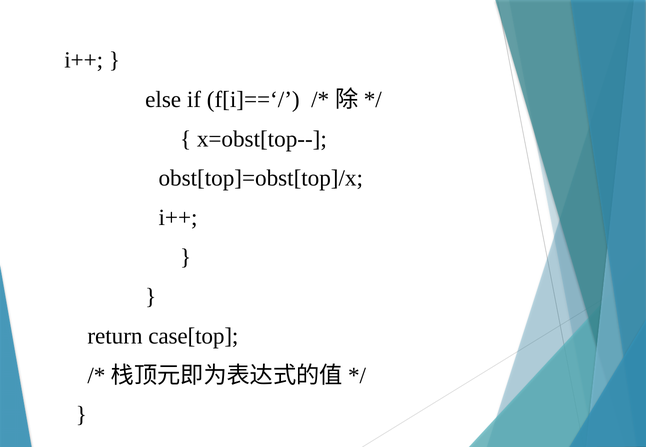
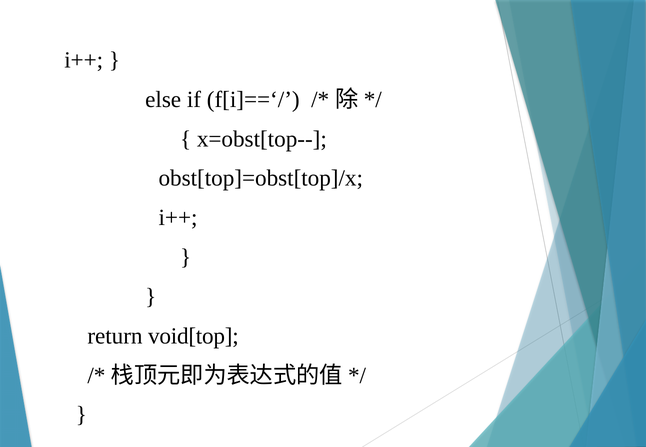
case[top: case[top -> void[top
